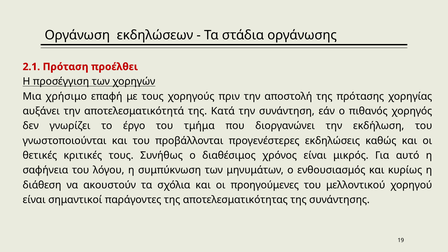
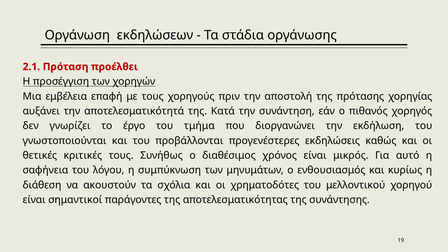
χρήσιμο: χρήσιμο -> εμβέλεια
προηγούμενες: προηγούμενες -> χρηματοδότες
